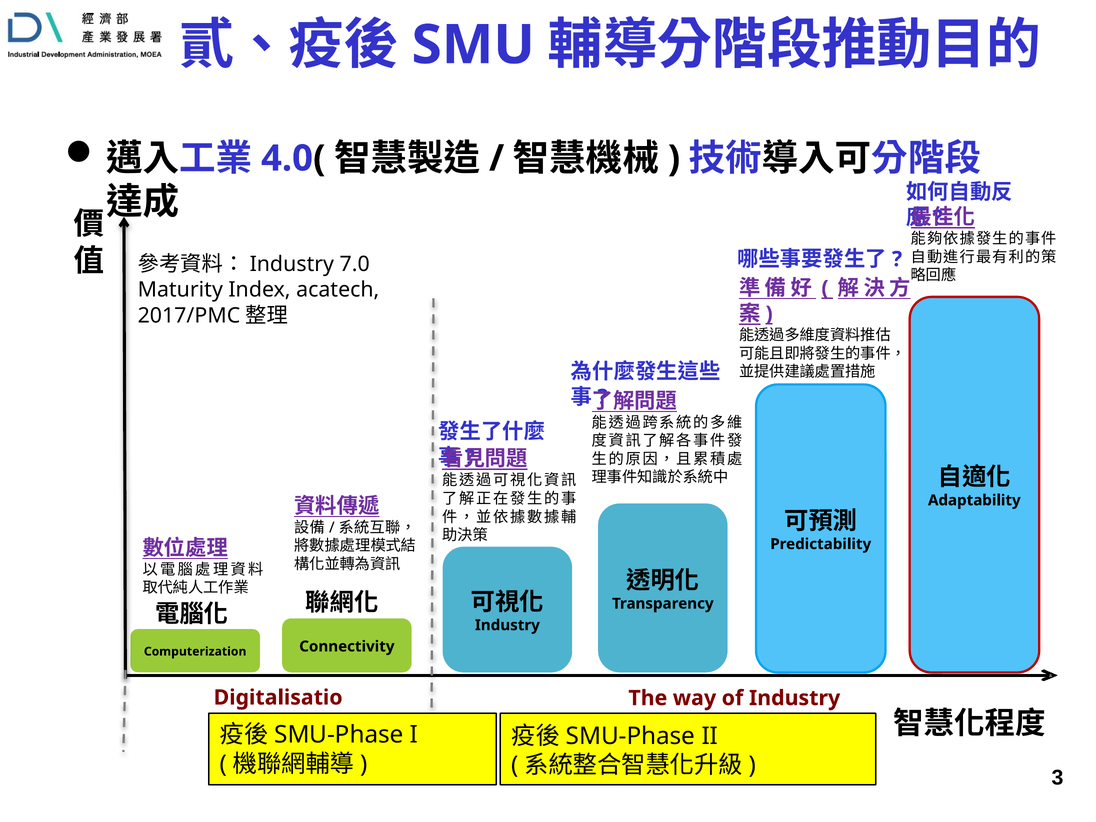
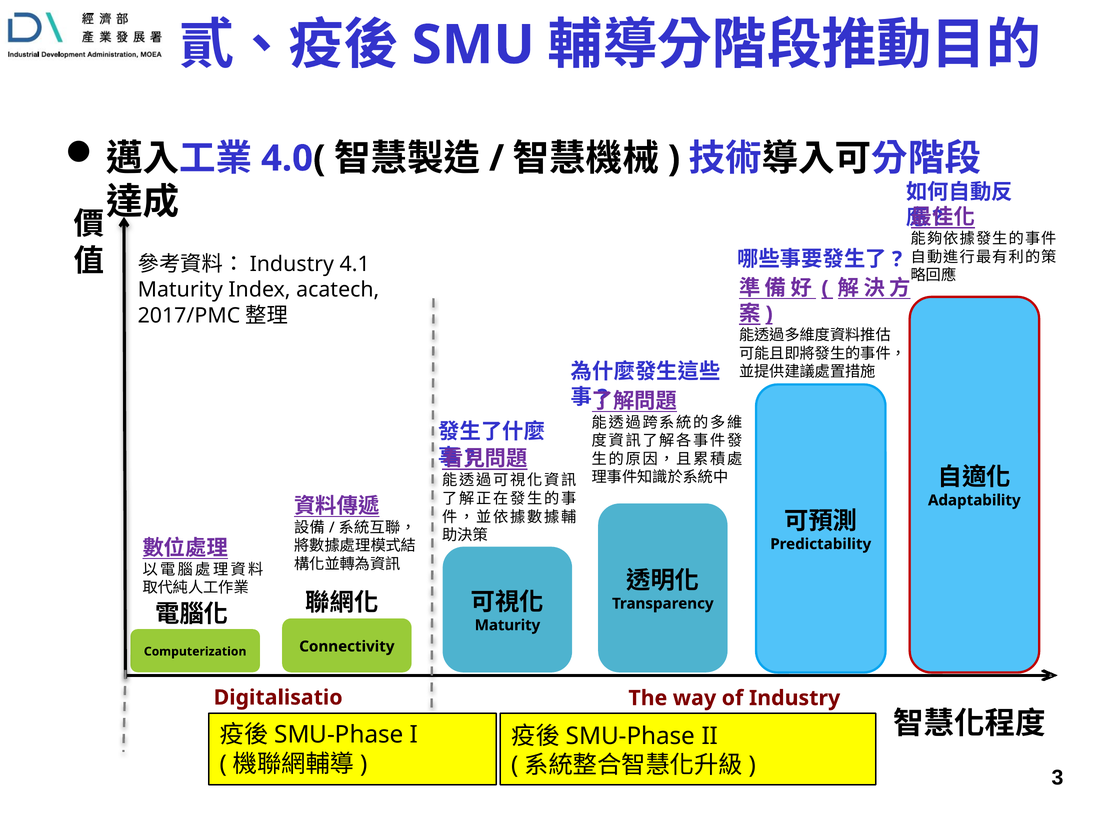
7.0: 7.0 -> 4.1
Industry at (507, 625): Industry -> Maturity
